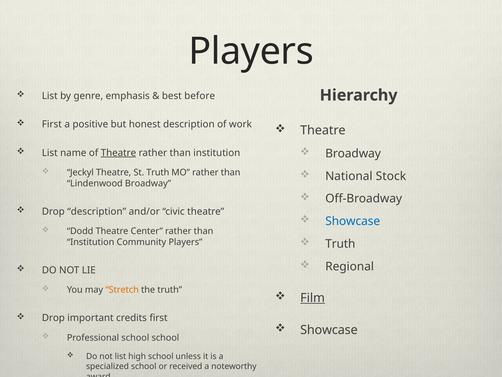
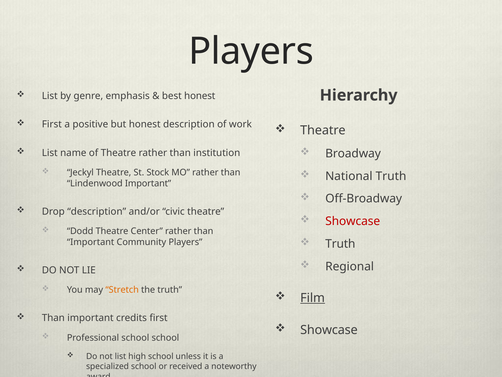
best before: before -> honest
Theatre at (118, 153) underline: present -> none
St Truth: Truth -> Stock
National Stock: Stock -> Truth
Lindenwood Broadway: Broadway -> Important
Showcase at (353, 221) colour: blue -> red
Institution at (91, 242): Institution -> Important
Drop at (53, 318): Drop -> Than
